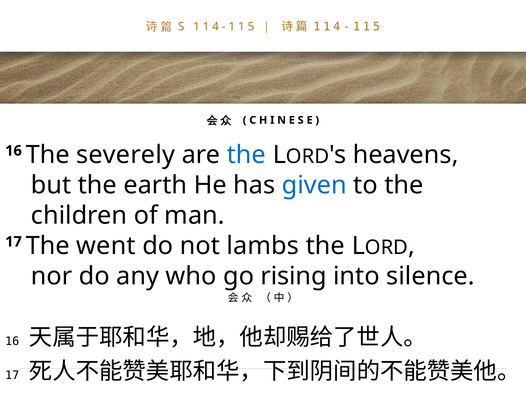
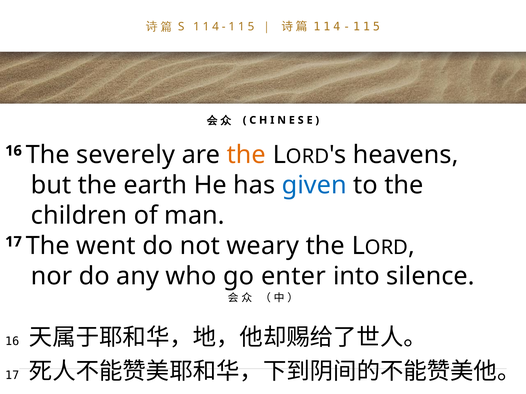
the at (246, 155) colour: blue -> orange
lambs: lambs -> weary
rising: rising -> enter
